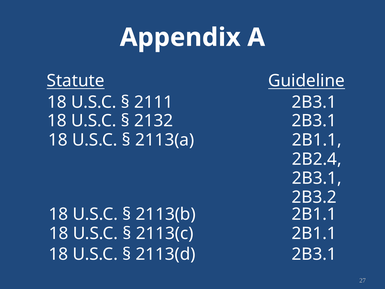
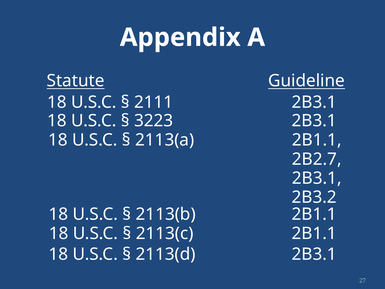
2132: 2132 -> 3223
2B2.4: 2B2.4 -> 2B2.7
